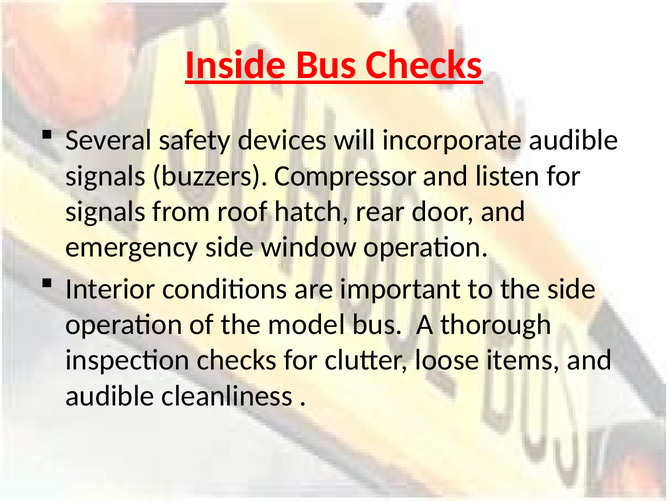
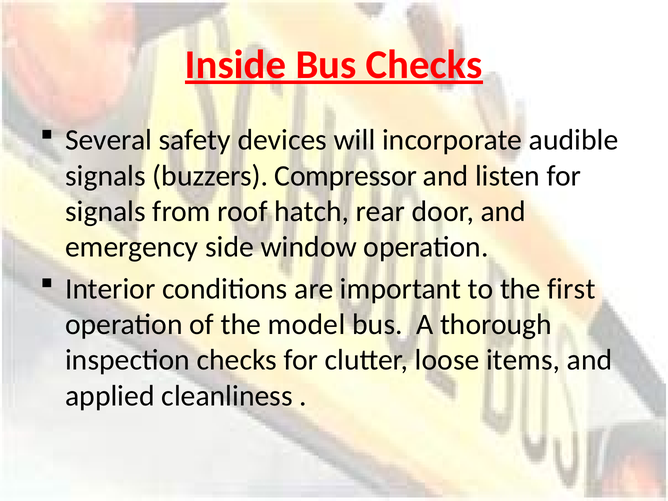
the side: side -> first
audible at (110, 396): audible -> applied
